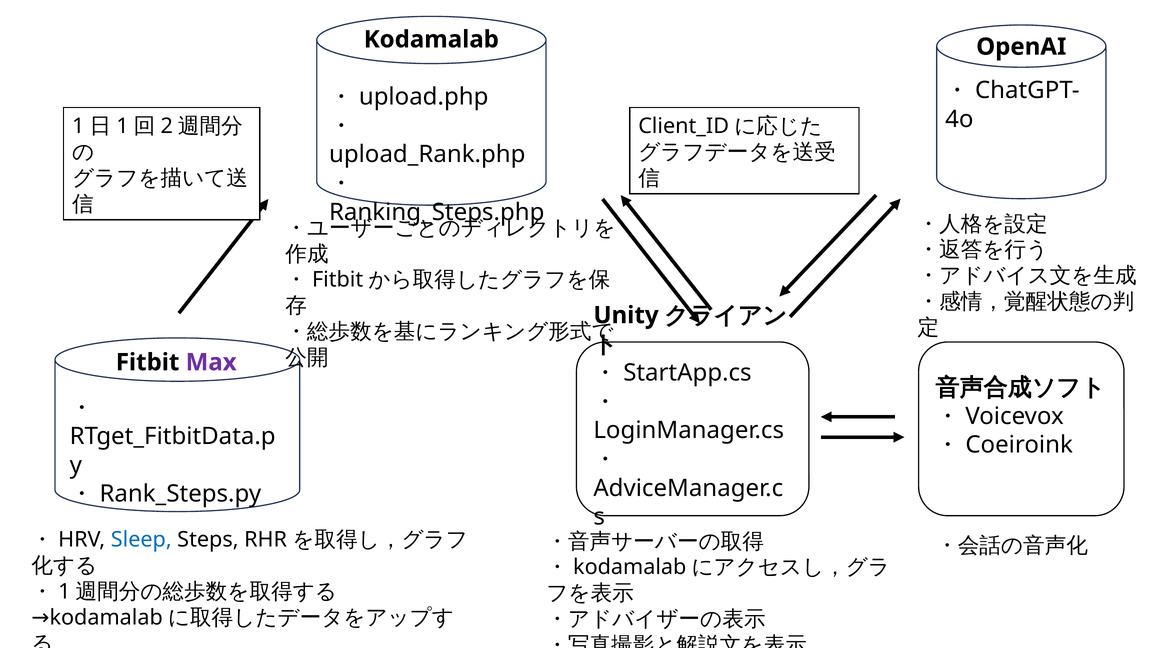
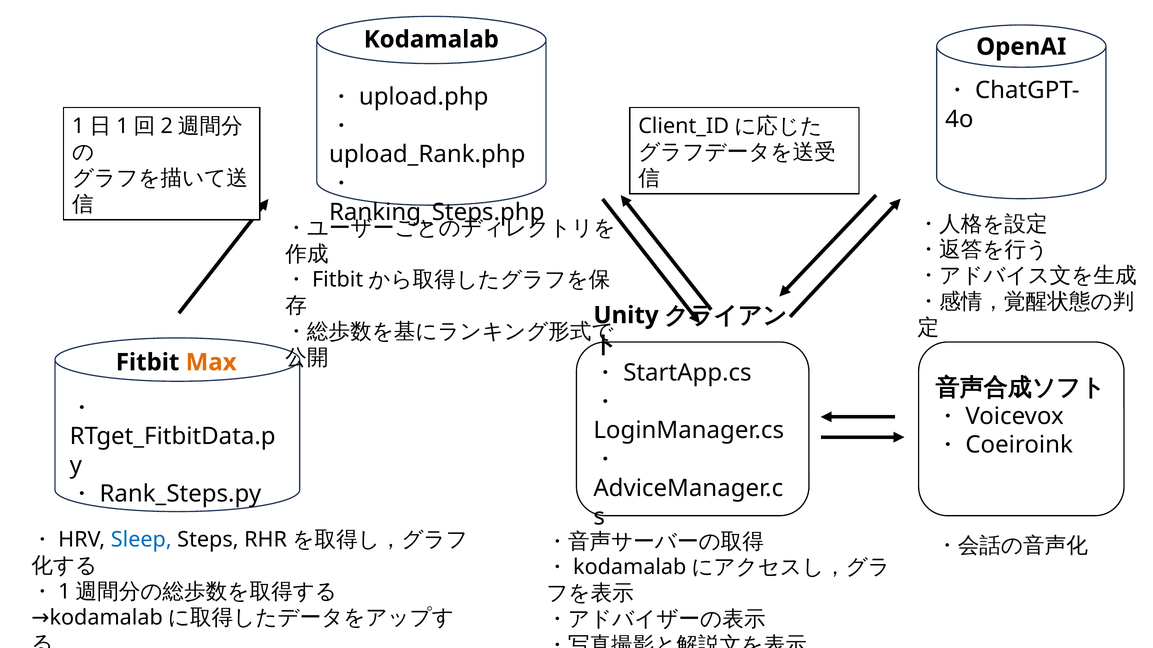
Max colour: purple -> orange
